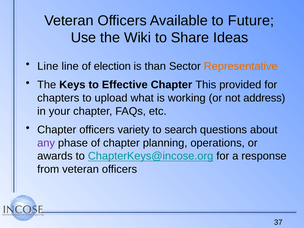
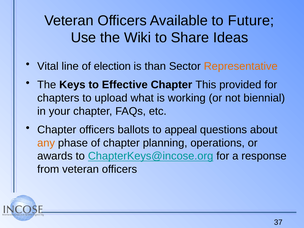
Line at (48, 66): Line -> Vital
address: address -> biennial
variety: variety -> ballots
search: search -> appeal
any colour: purple -> orange
